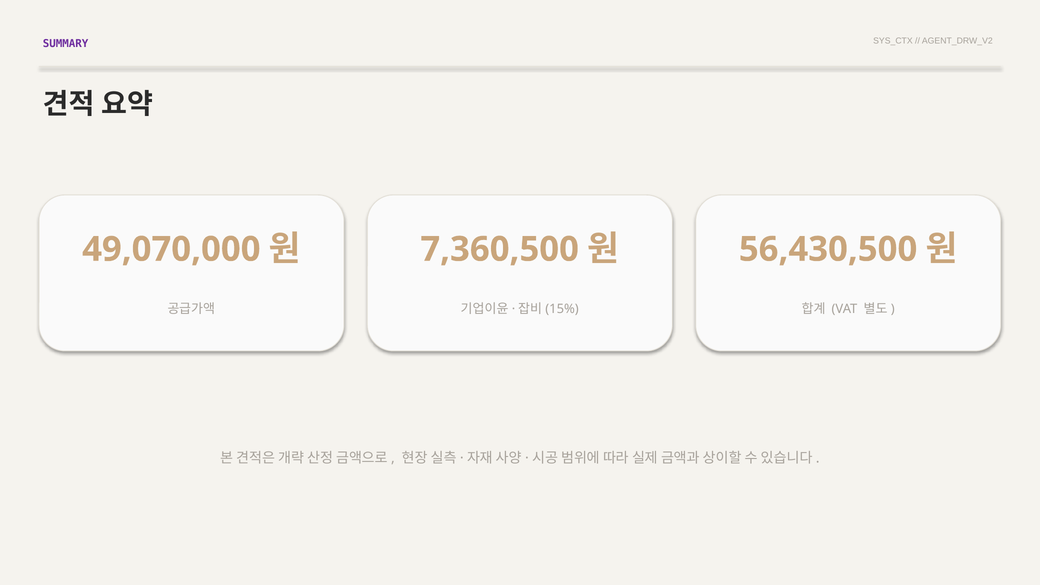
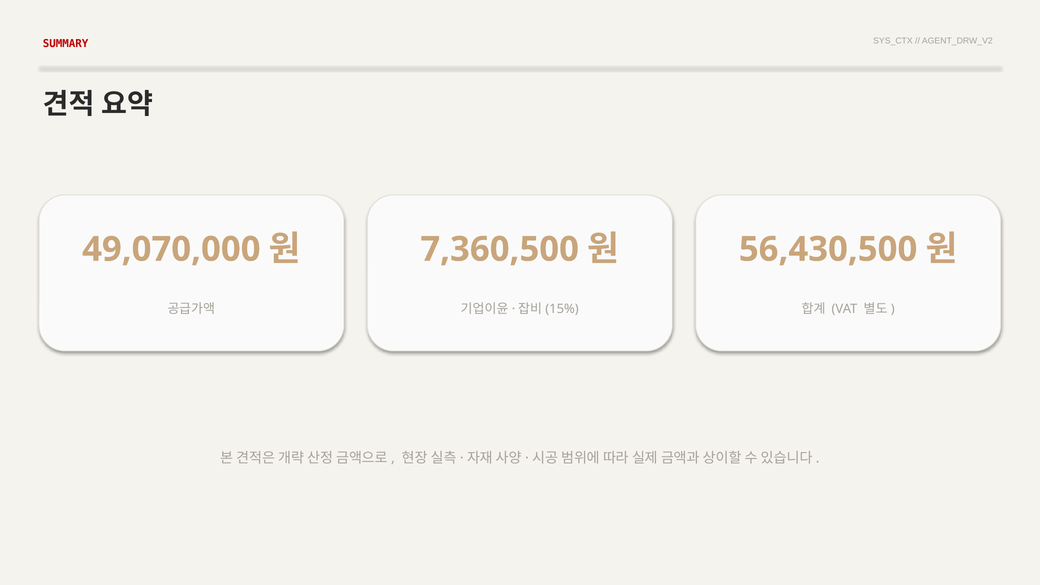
SUMMARY colour: purple -> red
